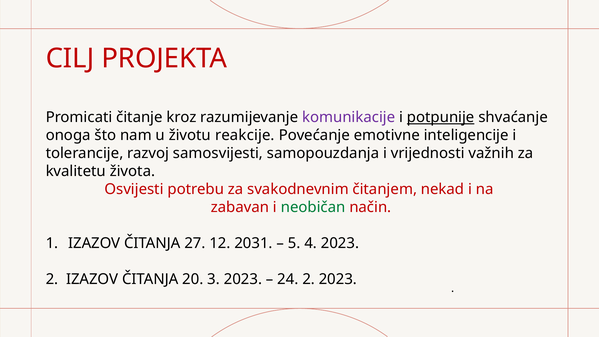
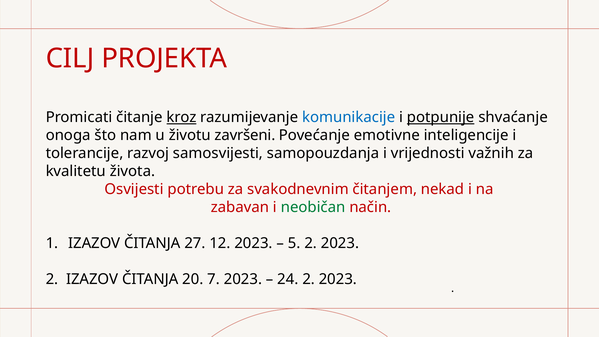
kroz underline: none -> present
komunikacije colour: purple -> blue
reakcije: reakcije -> završeni
12 2031: 2031 -> 2023
5 4: 4 -> 2
3: 3 -> 7
